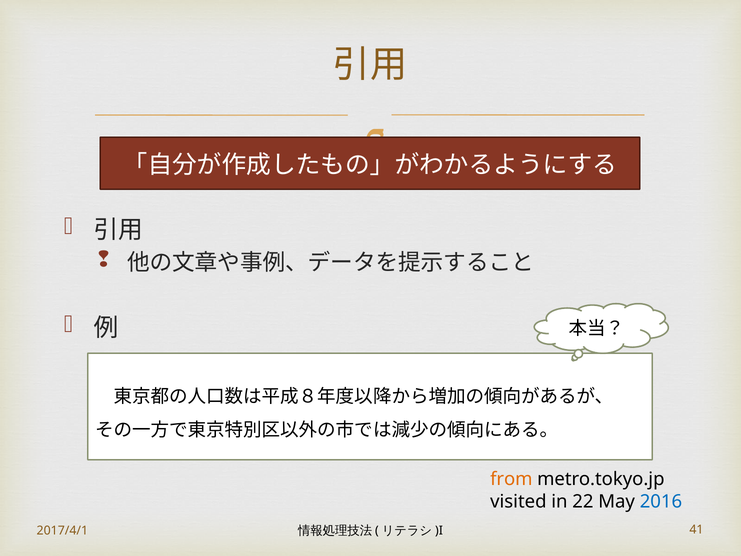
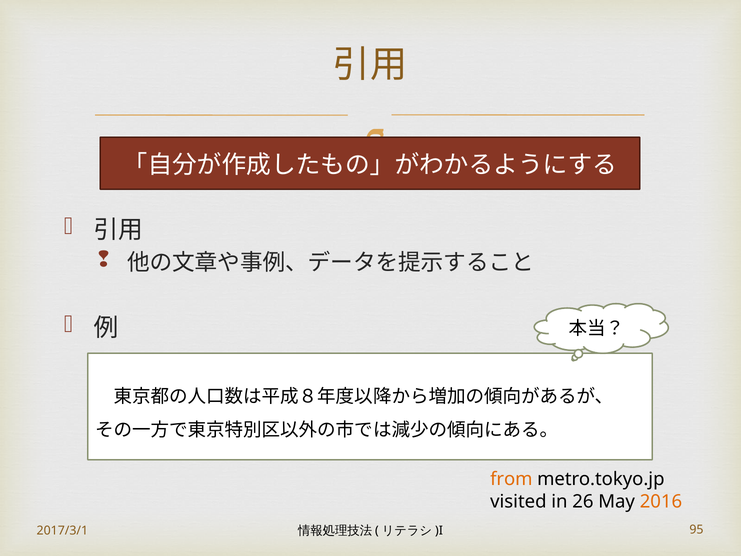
22: 22 -> 26
2016 colour: blue -> orange
2017/4/1: 2017/4/1 -> 2017/3/1
41: 41 -> 95
